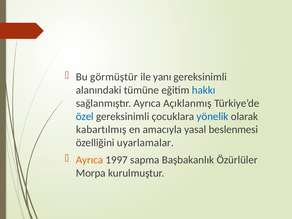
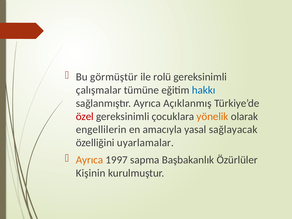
yanı: yanı -> rolü
alanındaki: alanındaki -> çalışmalar
özel colour: blue -> red
yönelik colour: blue -> orange
kabartılmış: kabartılmış -> engellilerin
beslenmesi: beslenmesi -> sağlayacak
Morpa: Morpa -> Kişinin
